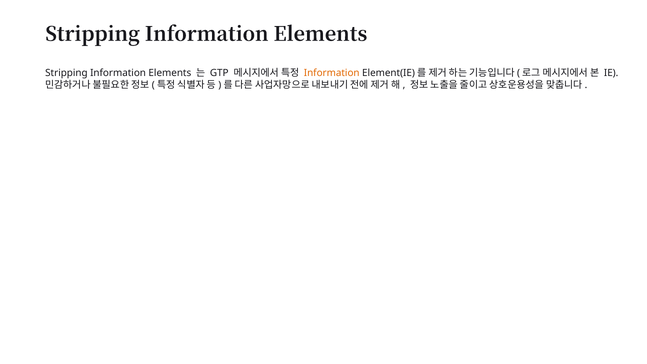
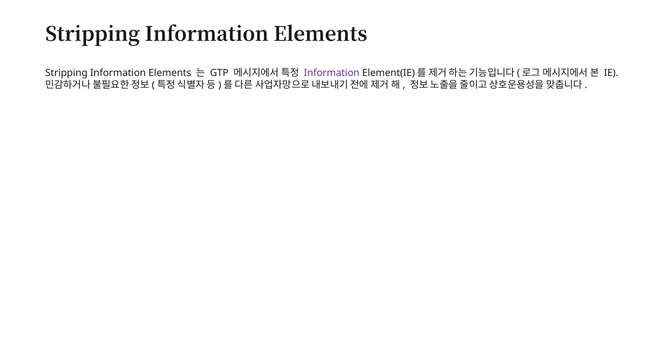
Information at (332, 73) colour: orange -> purple
